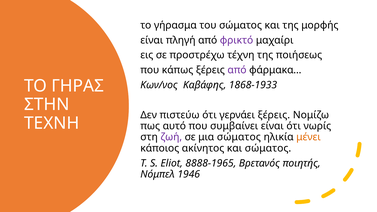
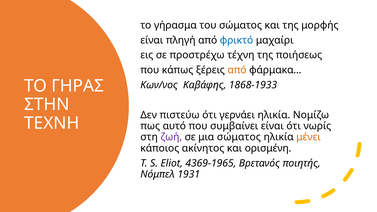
φρικτό colour: purple -> blue
από at (237, 70) colour: purple -> orange
γερνάει ξέρεις: ξέρεις -> ηλικία
και σώματος: σώματος -> ορισμένη
8888-1965: 8888-1965 -> 4369-1965
1946: 1946 -> 1931
